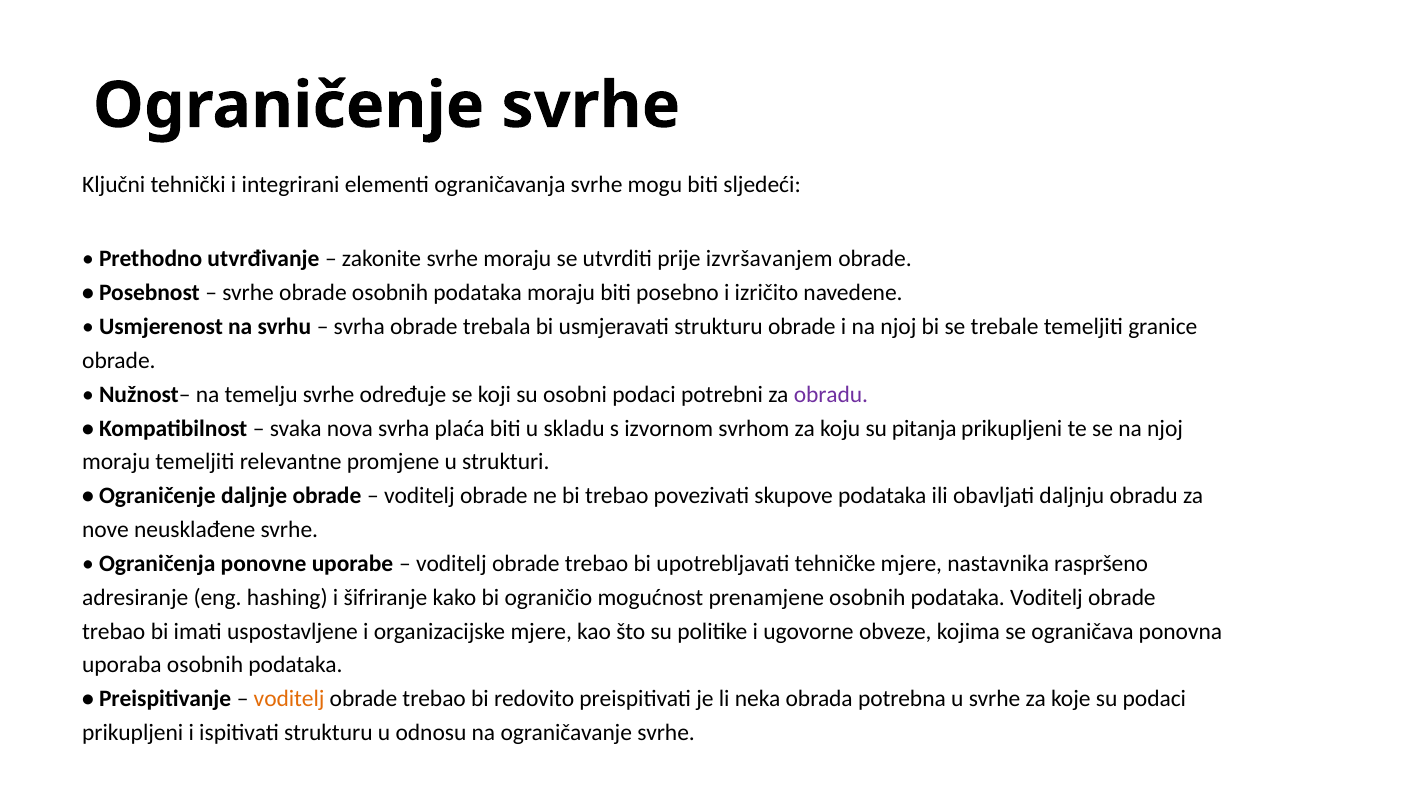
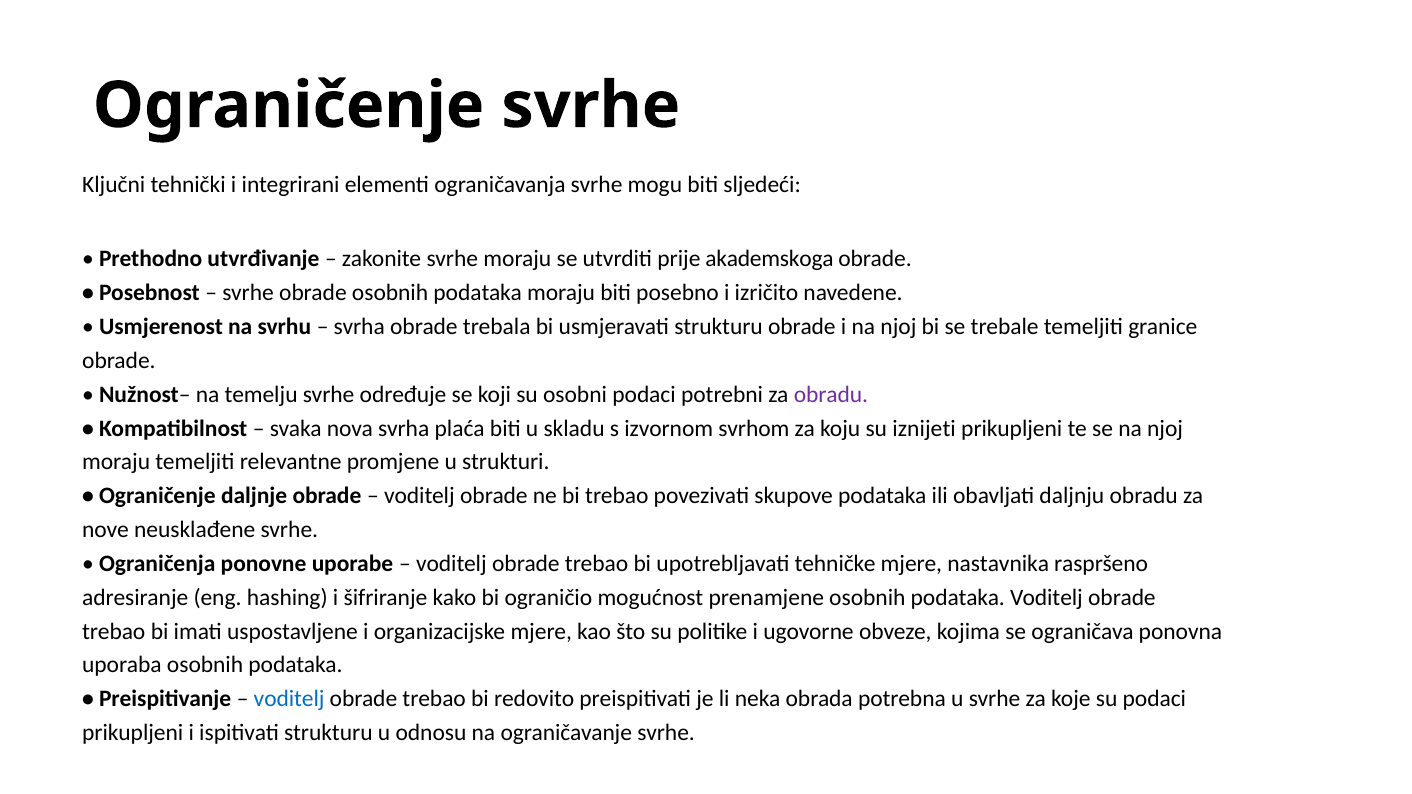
izvršavanjem: izvršavanjem -> akademskoga
pitanja: pitanja -> iznijeti
voditelj at (289, 699) colour: orange -> blue
